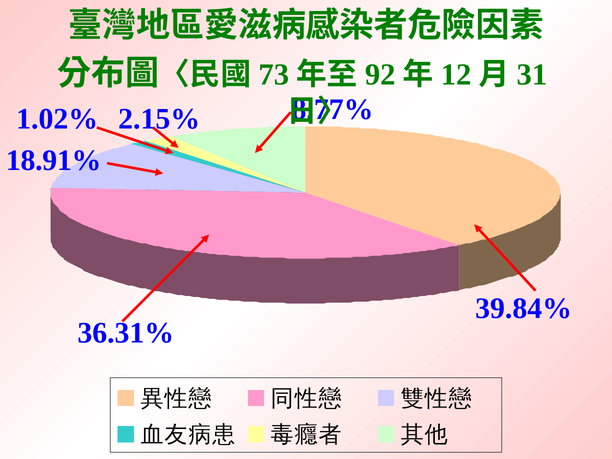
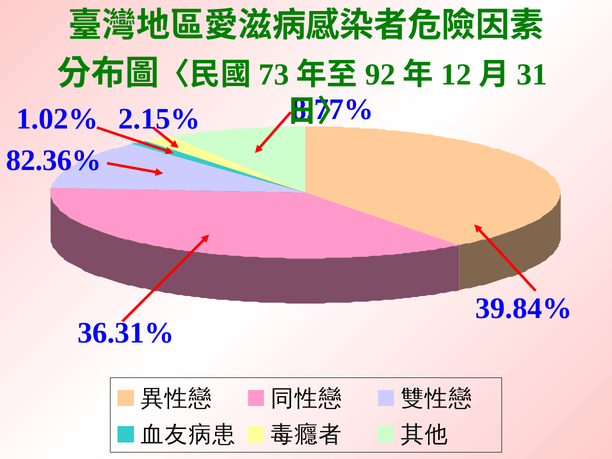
18.91%: 18.91% -> 82.36%
